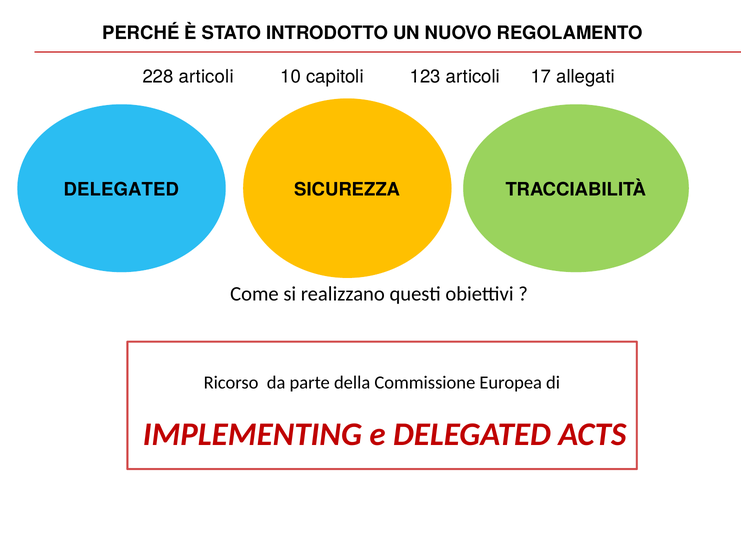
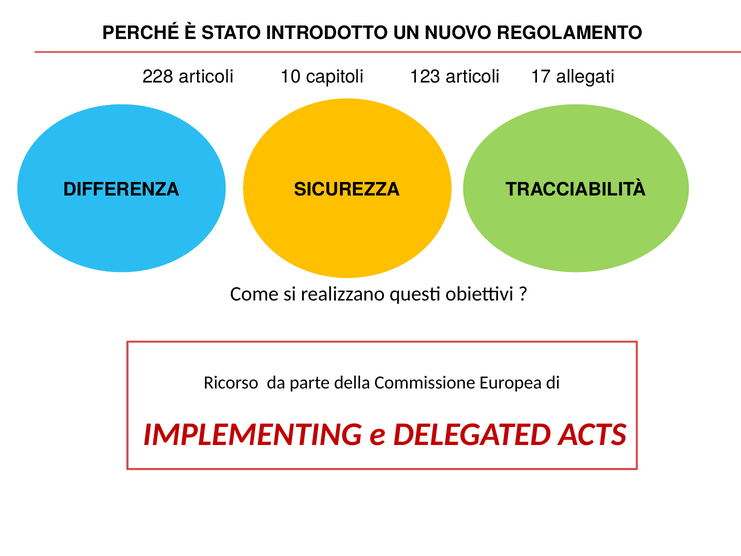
DELEGATED at (121, 189): DELEGATED -> DIFFERENZA
